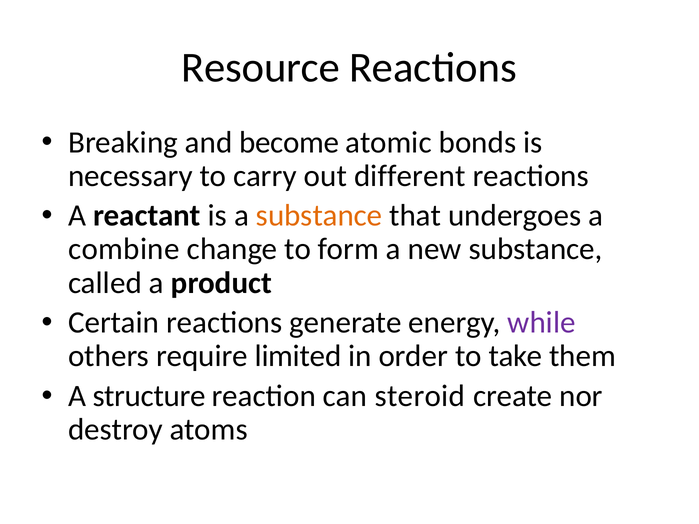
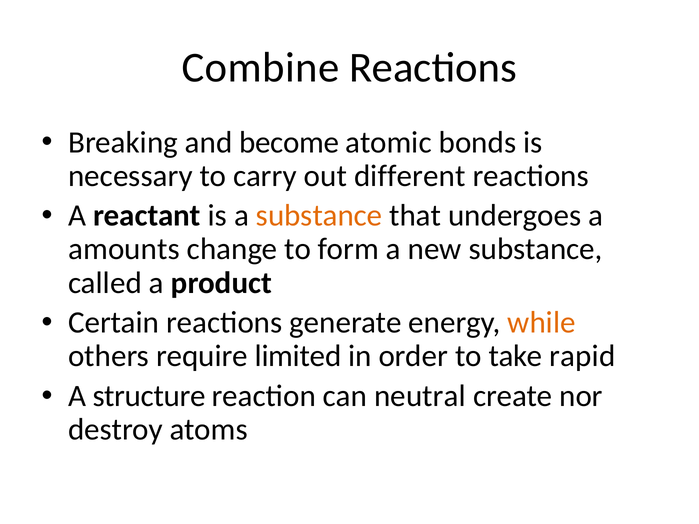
Resource: Resource -> Combine
combine: combine -> amounts
while colour: purple -> orange
them: them -> rapid
steroid: steroid -> neutral
